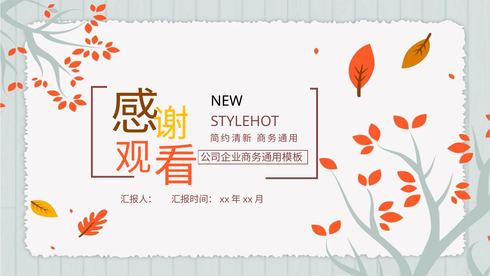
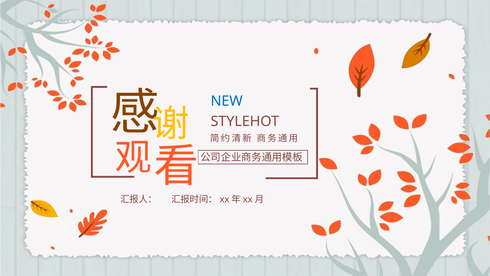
NEW colour: black -> blue
